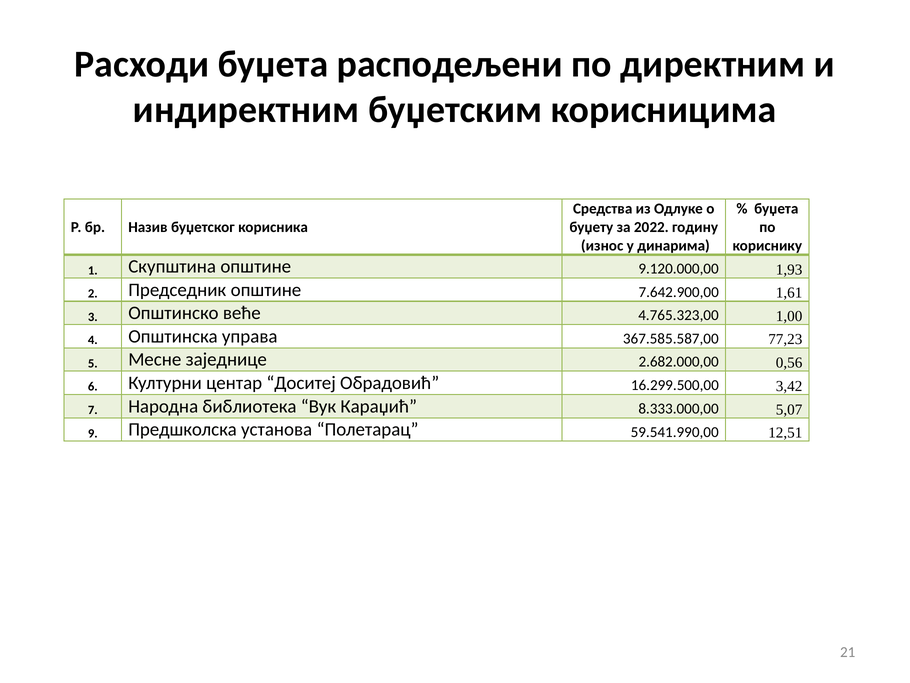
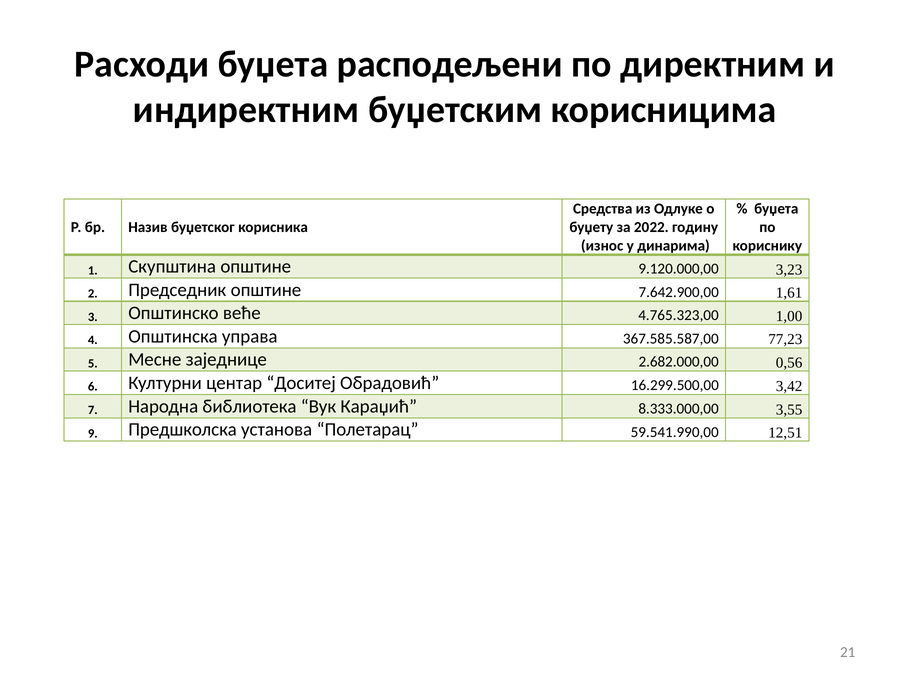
1,93: 1,93 -> 3,23
5,07: 5,07 -> 3,55
